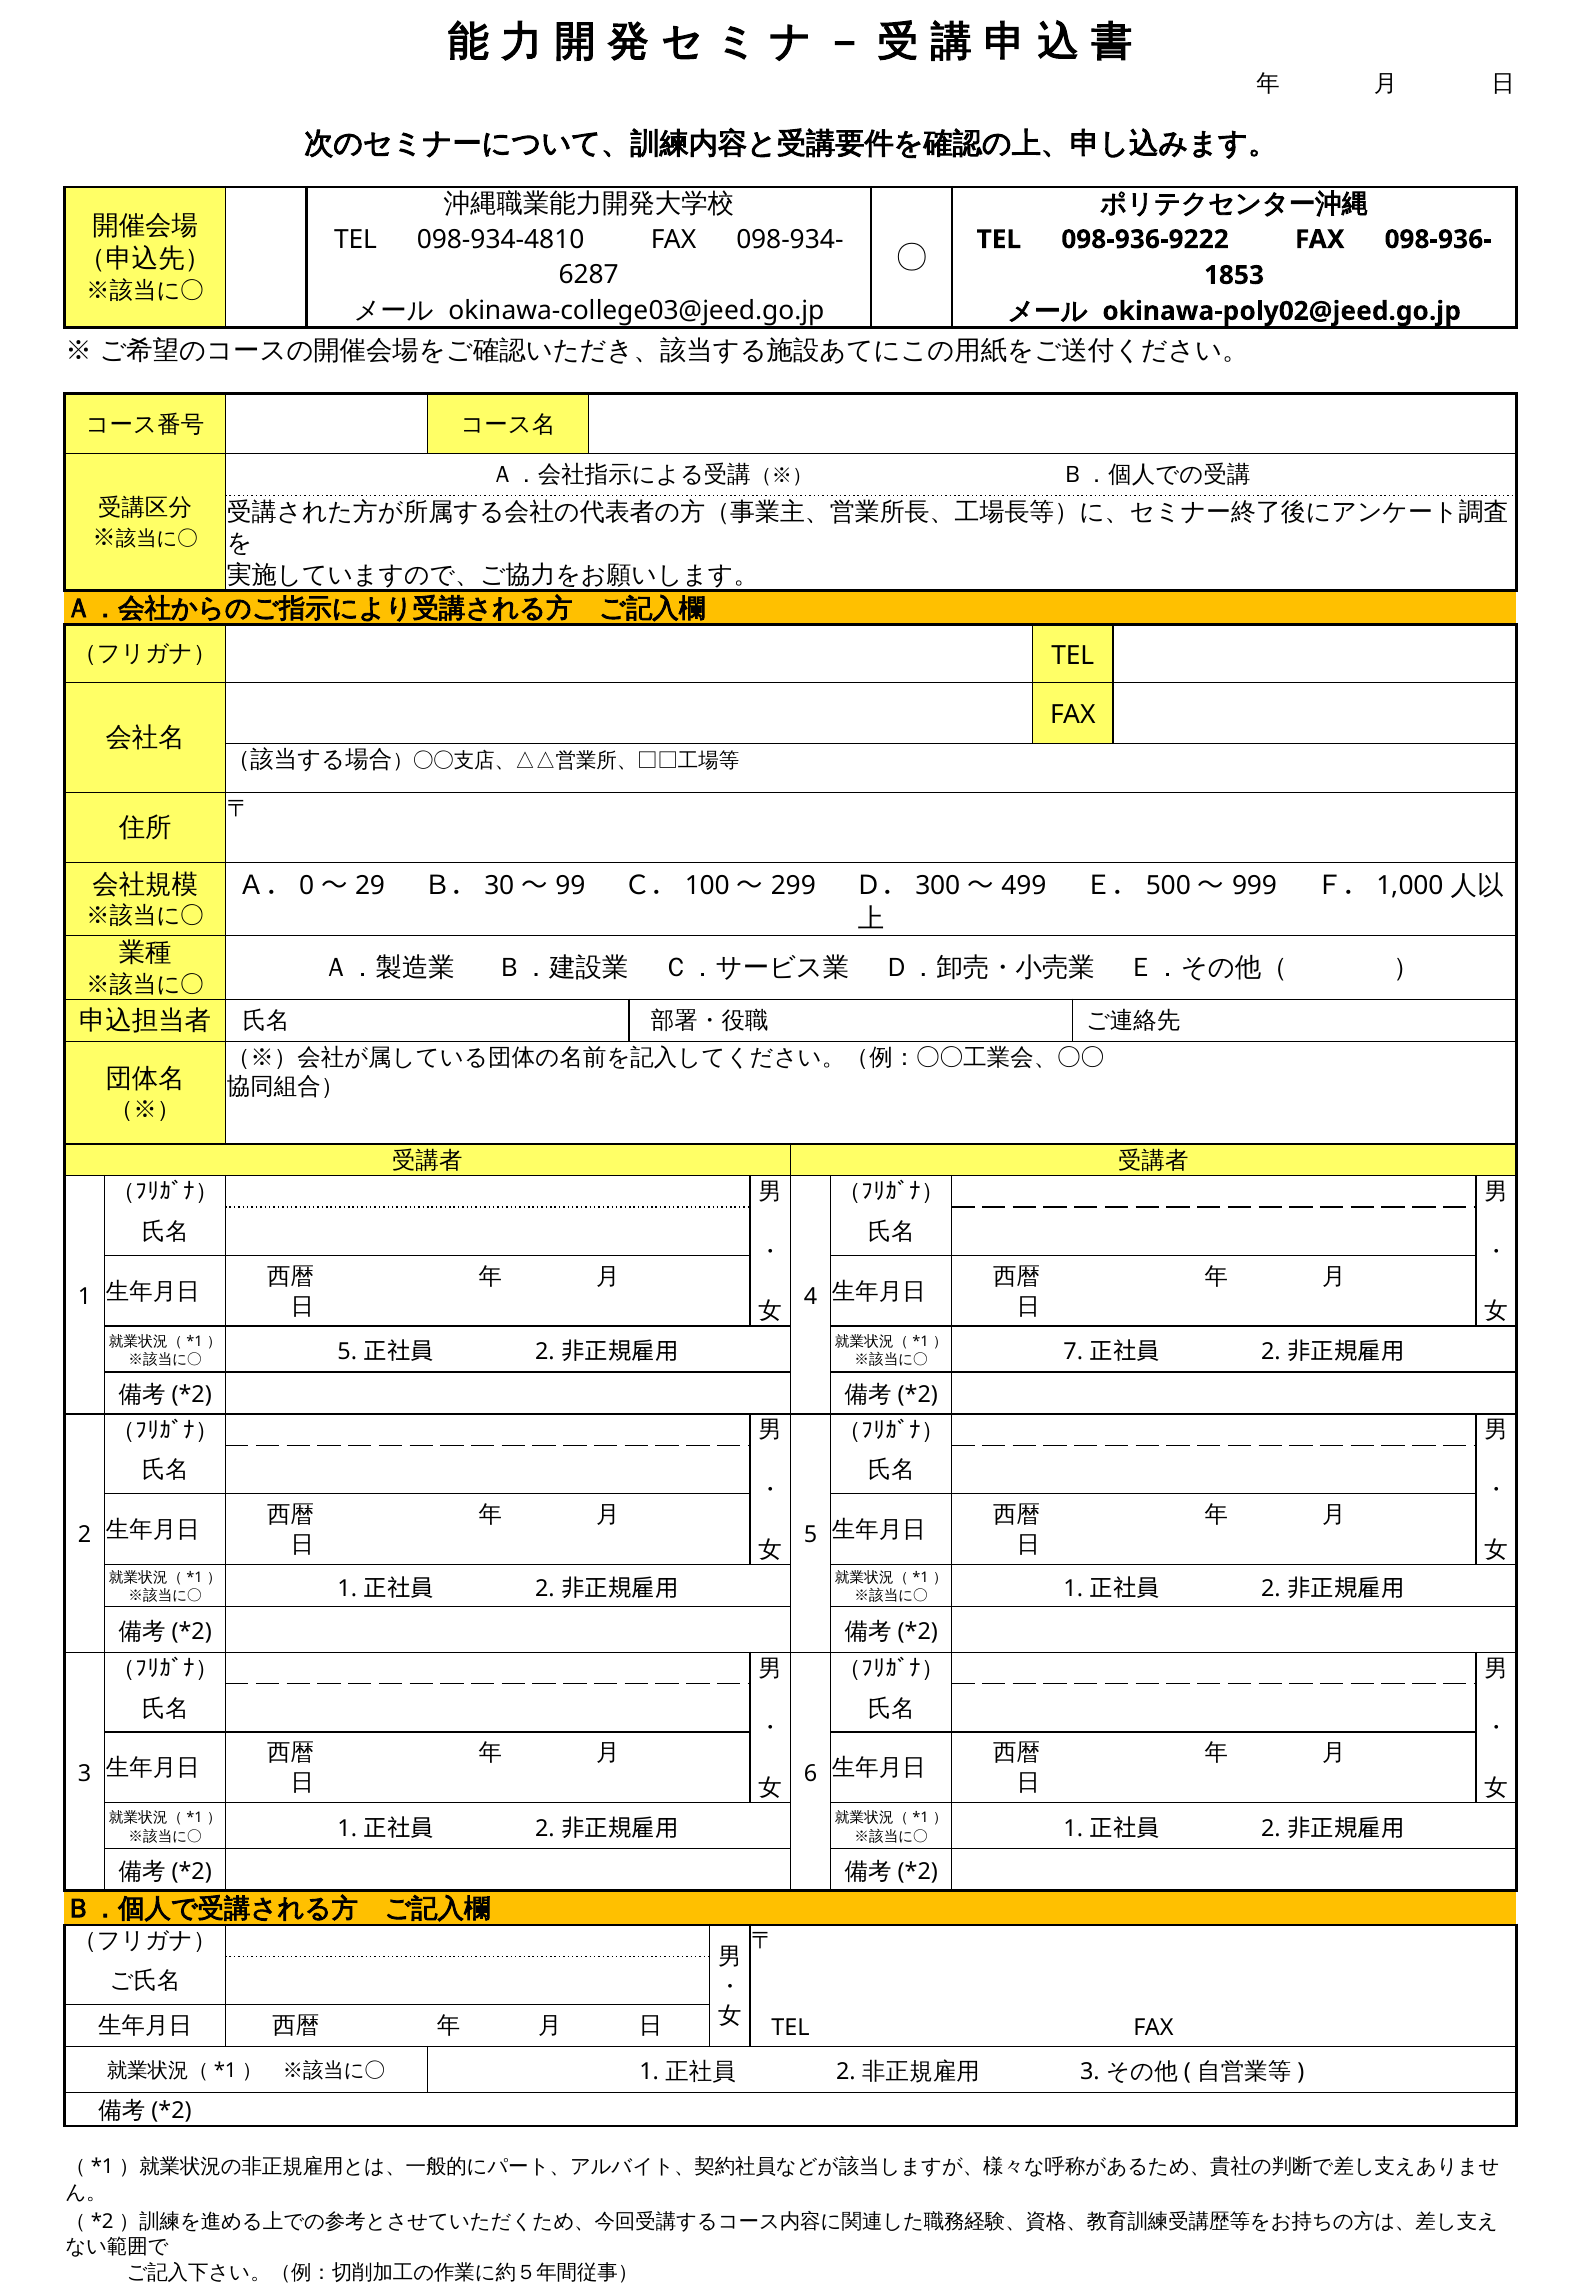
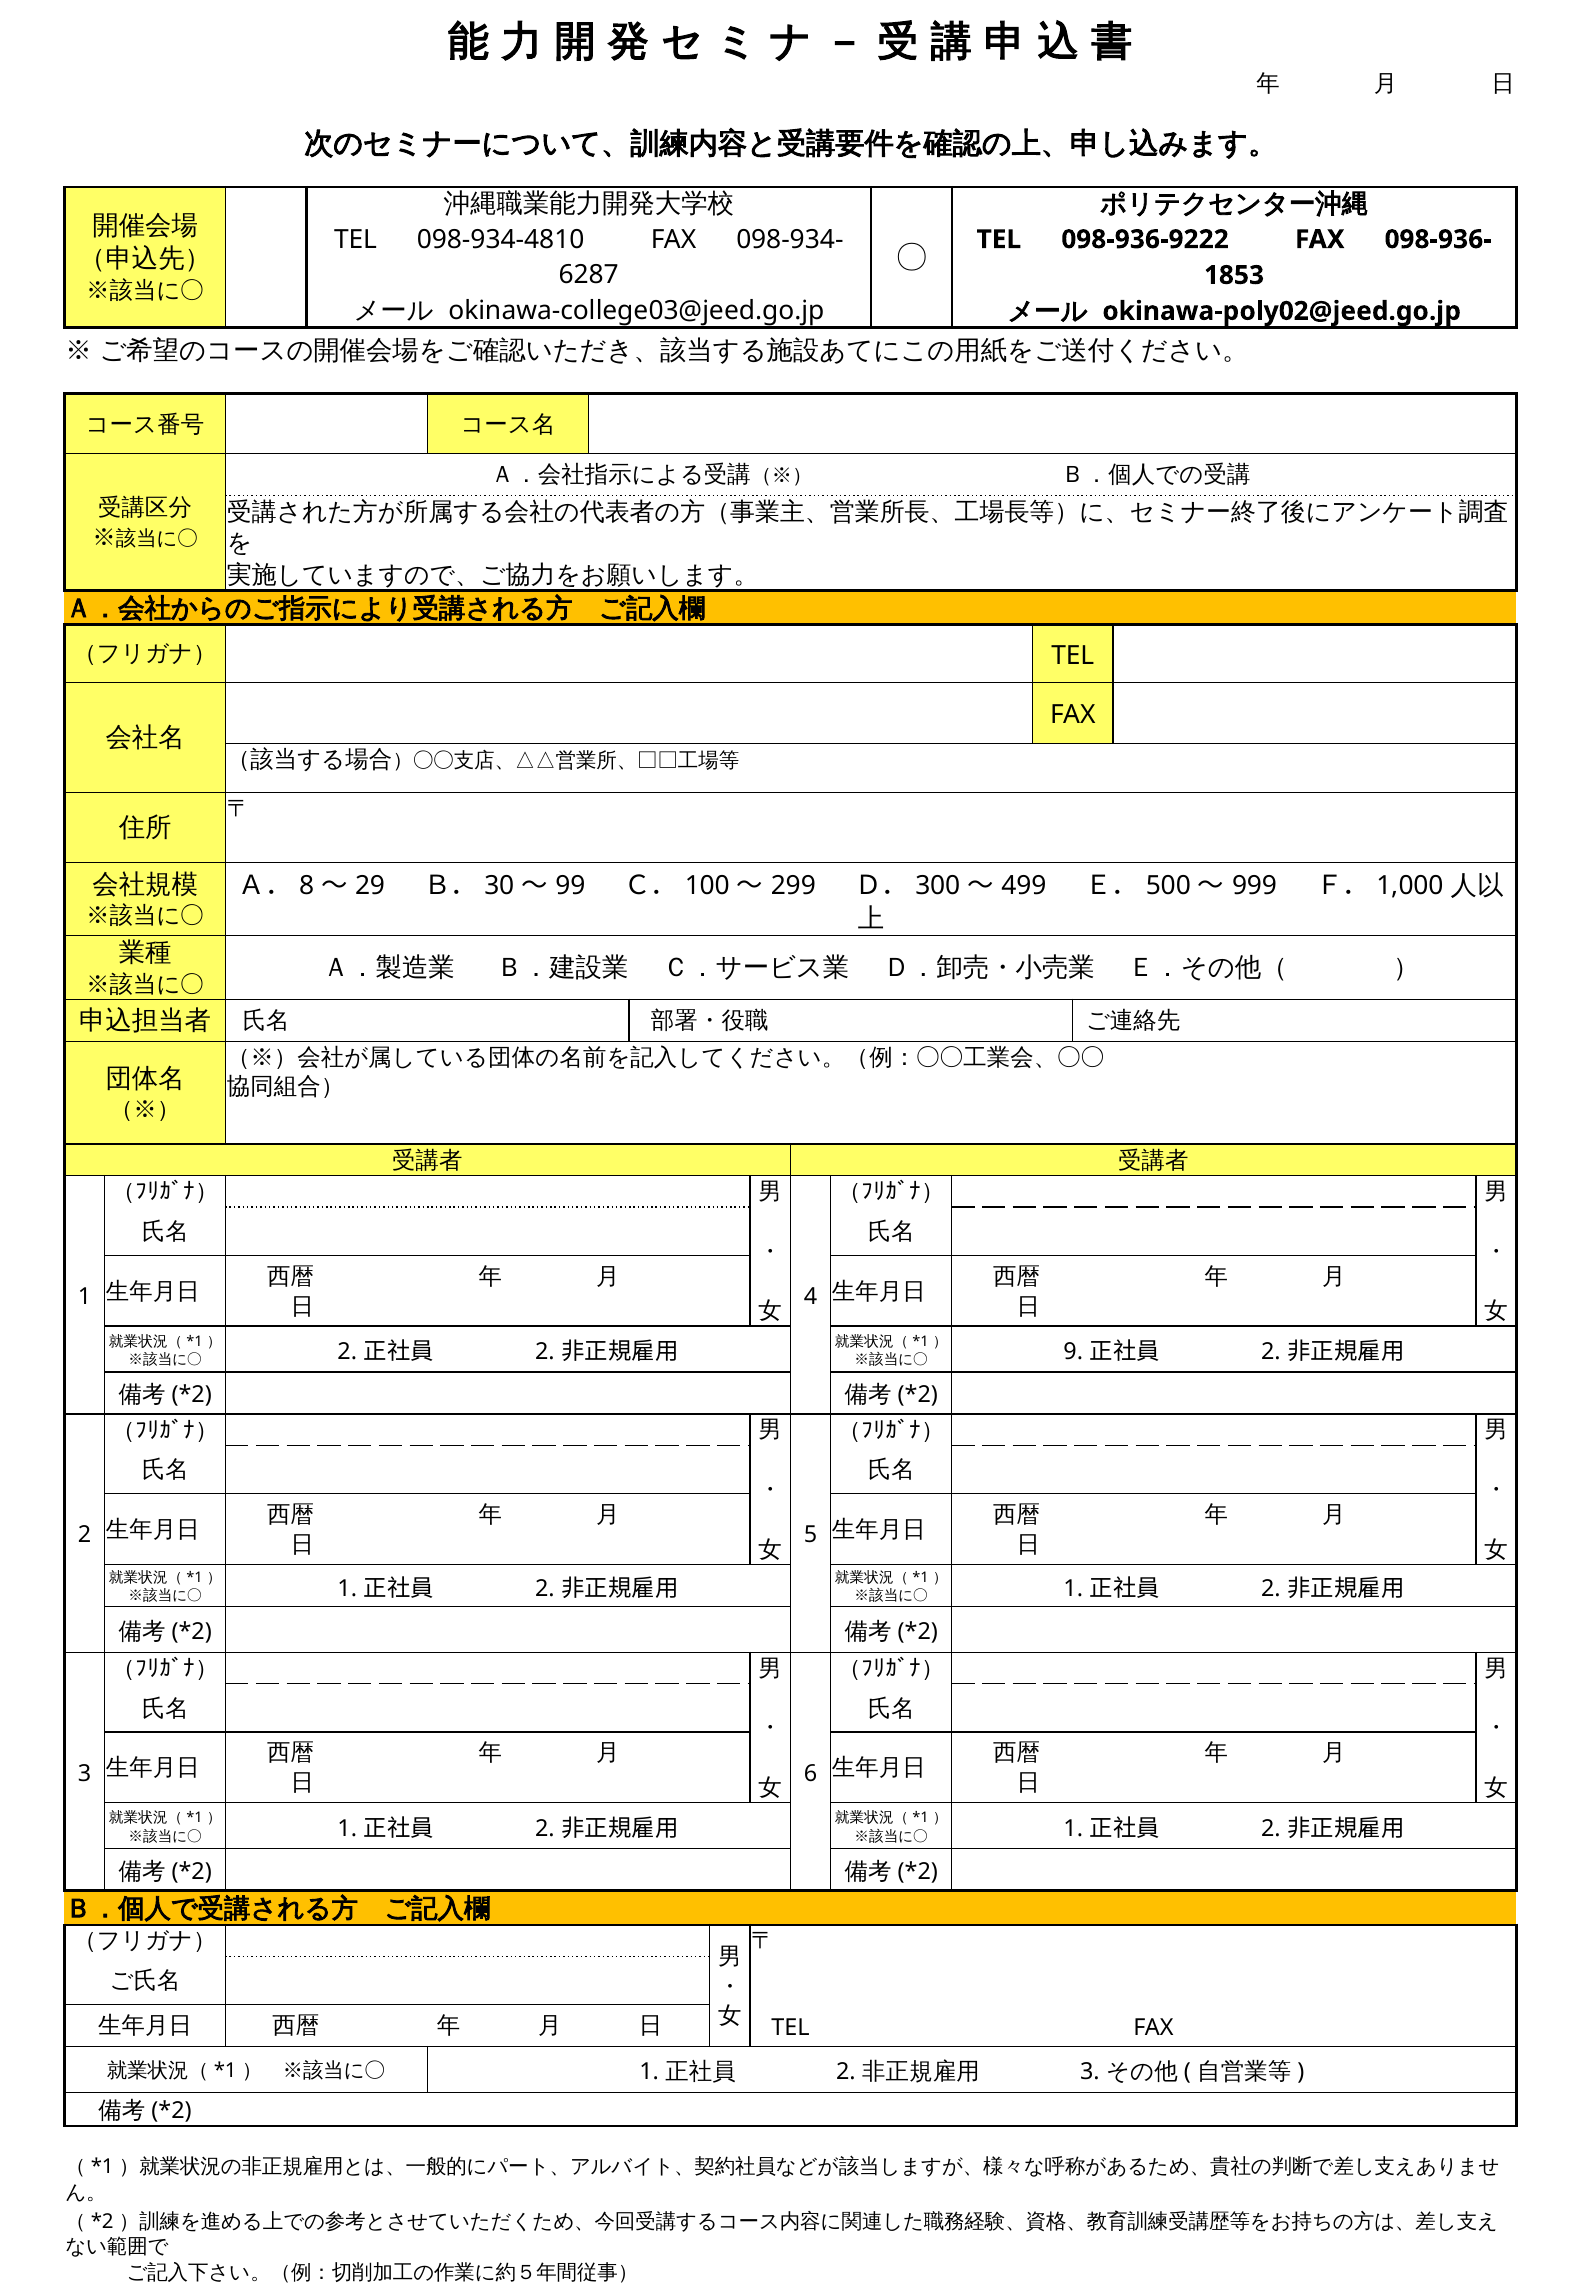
0: 0 -> 8
5 at (347, 1352): 5 -> 2
7: 7 -> 9
